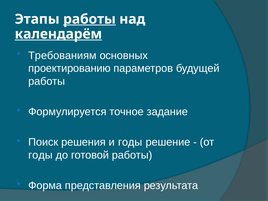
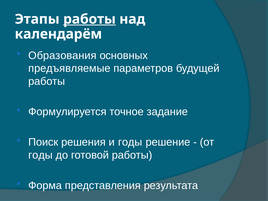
календарём underline: present -> none
Требованиям: Требованиям -> Образования
проектированию: проектированию -> предъявляемые
